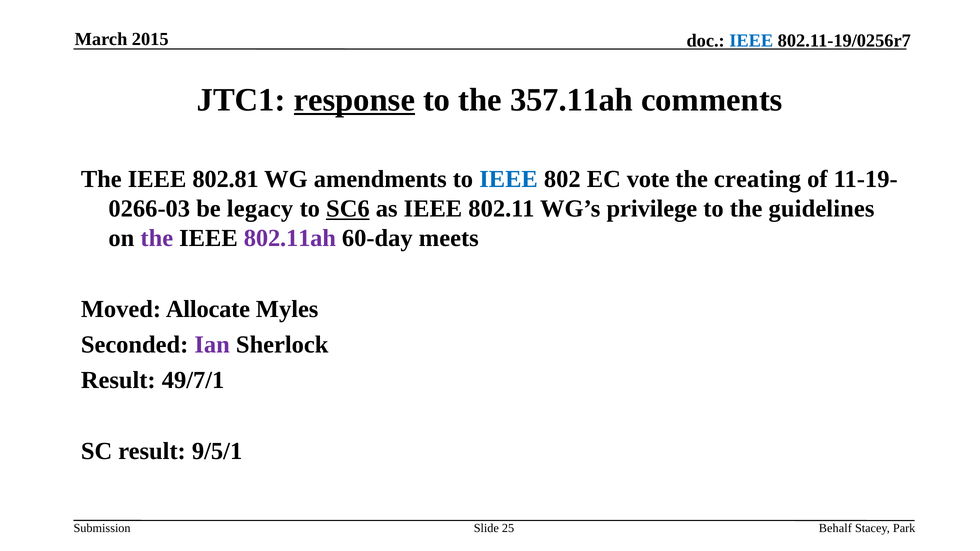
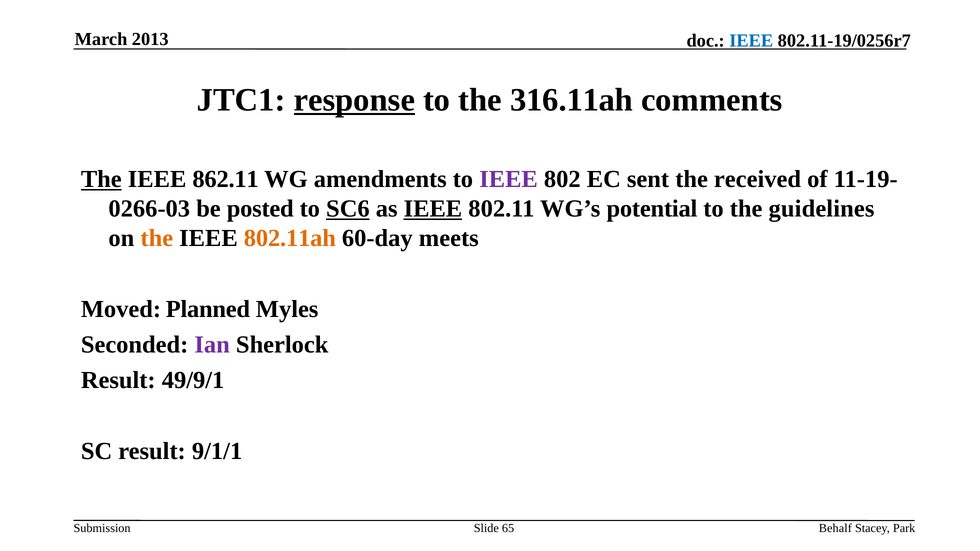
2015: 2015 -> 2013
357.11ah: 357.11ah -> 316.11ah
The at (101, 179) underline: none -> present
802.81: 802.81 -> 862.11
IEEE at (509, 179) colour: blue -> purple
vote: vote -> sent
creating: creating -> received
legacy: legacy -> posted
IEEE at (433, 209) underline: none -> present
privilege: privilege -> potential
the at (157, 238) colour: purple -> orange
802.11ah colour: purple -> orange
Allocate: Allocate -> Planned
49/7/1: 49/7/1 -> 49/9/1
9/5/1: 9/5/1 -> 9/1/1
25: 25 -> 65
